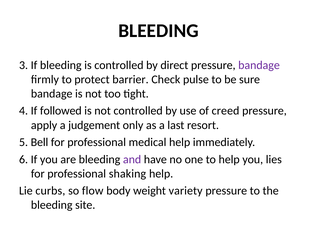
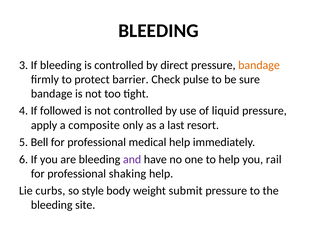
bandage at (259, 65) colour: purple -> orange
creed: creed -> liquid
judgement: judgement -> composite
lies: lies -> rail
flow: flow -> style
variety: variety -> submit
